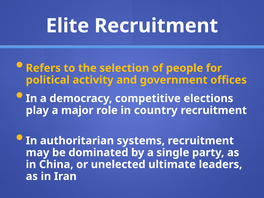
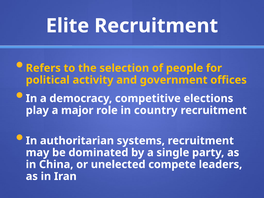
ultimate: ultimate -> compete
